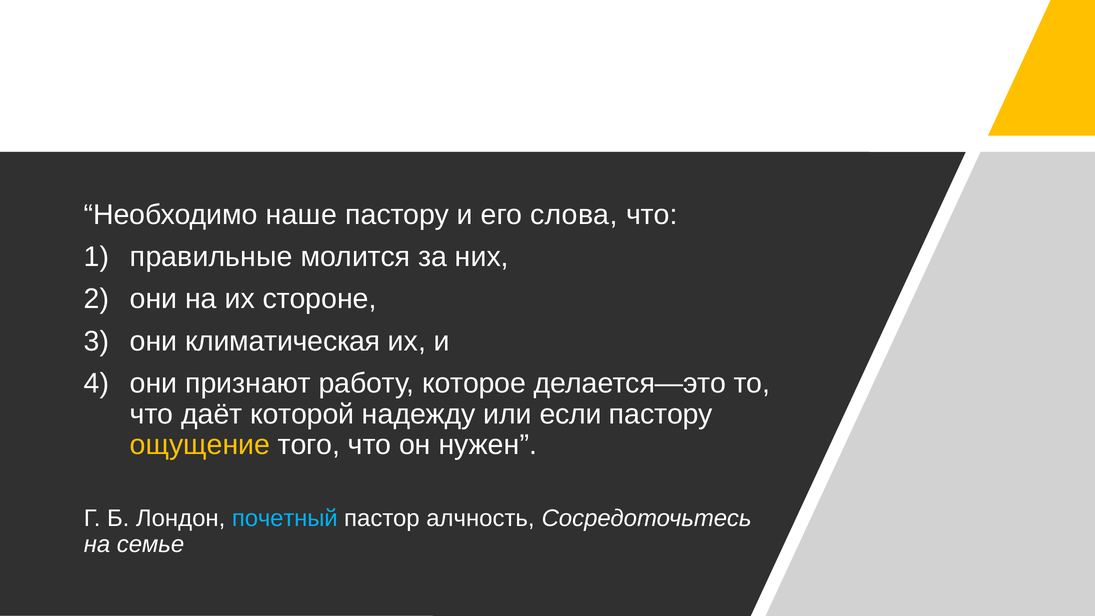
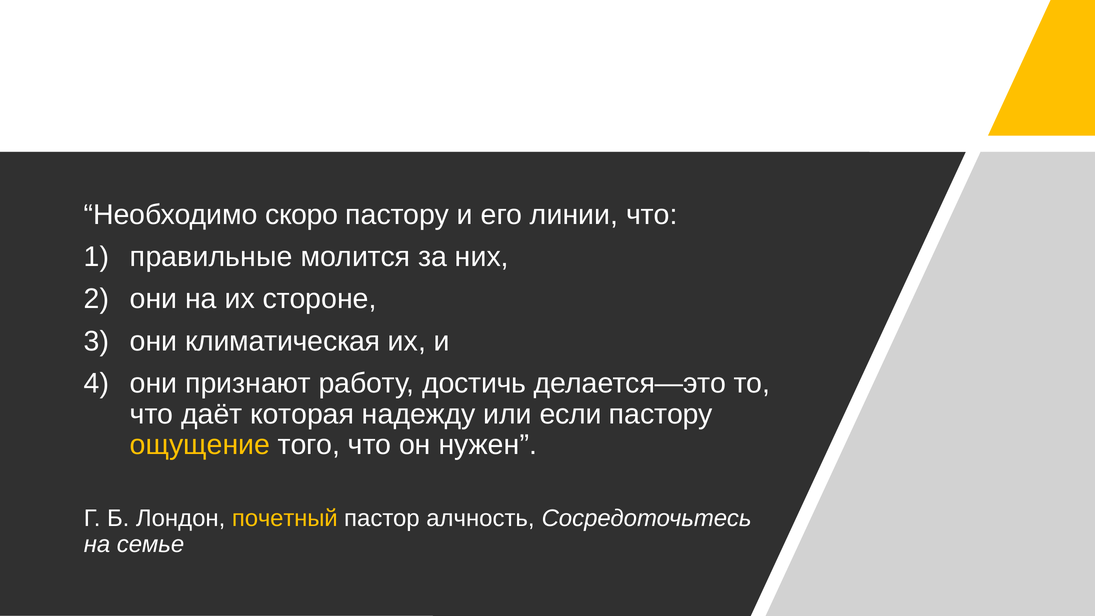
наше: наше -> скоро
слова: слова -> линии
которое: которое -> достичь
которой: которой -> которая
почетный colour: light blue -> yellow
